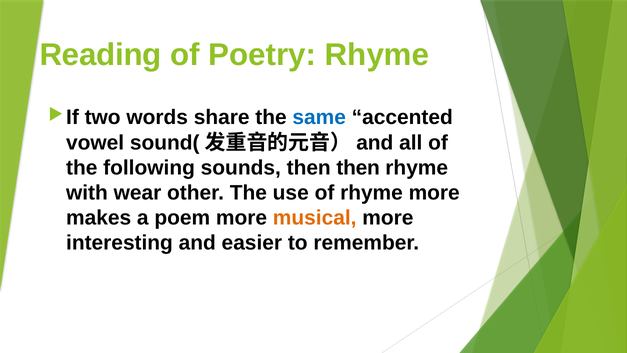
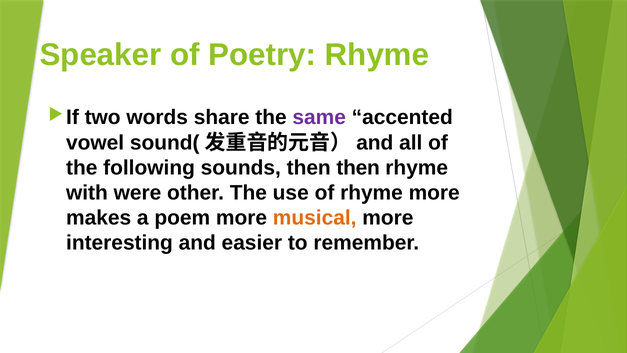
Reading: Reading -> Speaker
same colour: blue -> purple
wear: wear -> were
